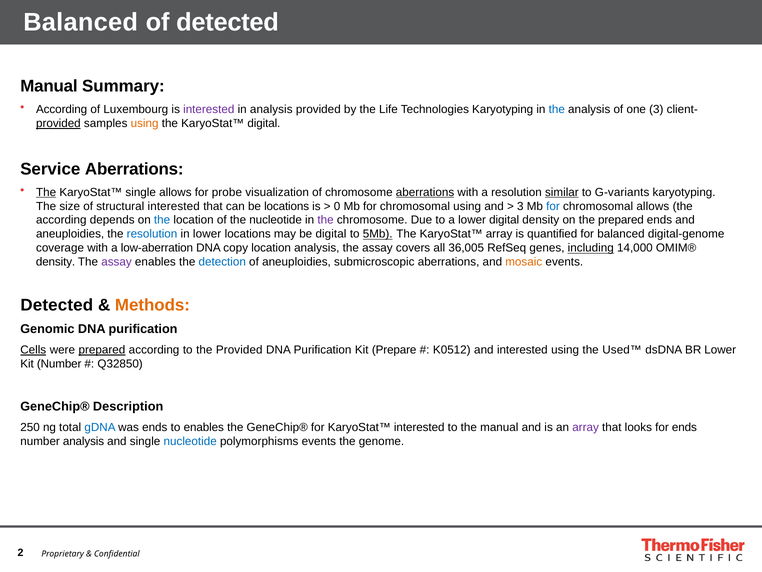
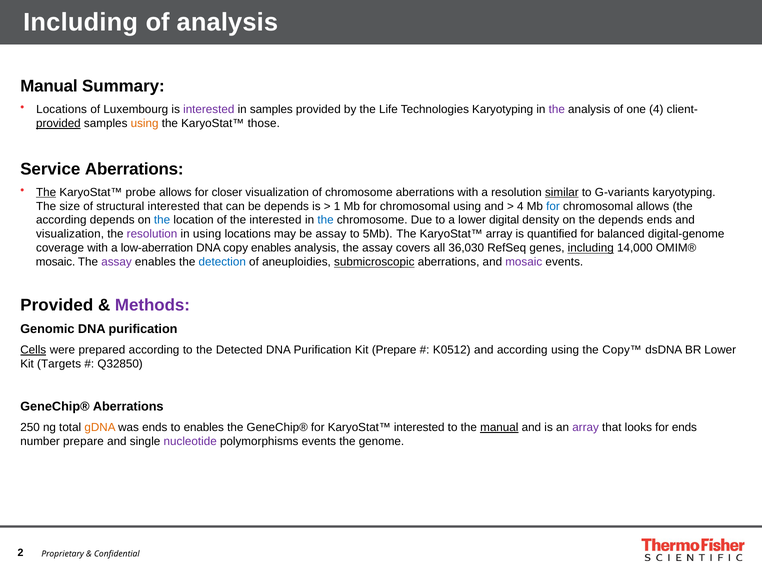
Balanced at (81, 23): Balanced -> Including
of detected: detected -> analysis
According at (62, 109): According -> Locations
in analysis: analysis -> samples
the at (557, 109) colour: blue -> purple
one 3: 3 -> 4
KaryoStat™ digital: digital -> those
KaryoStat™ single: single -> probe
probe: probe -> closer
aberrations at (425, 192) underline: present -> none
be locations: locations -> depends
0: 0 -> 1
3 at (520, 206): 3 -> 4
the nucleotide: nucleotide -> interested
the at (326, 220) colour: purple -> blue
the prepared: prepared -> depends
aneuploidies at (70, 234): aneuploidies -> visualization
resolution at (152, 234) colour: blue -> purple
in lower: lower -> using
be digital: digital -> assay
5Mb underline: present -> none
copy location: location -> enables
36,005: 36,005 -> 36,030
density at (56, 262): density -> mosaic
submicroscopic underline: none -> present
mosaic at (524, 262) colour: orange -> purple
Detected at (57, 305): Detected -> Provided
Methods colour: orange -> purple
prepared at (102, 350) underline: present -> none
the Provided: Provided -> Detected
and interested: interested -> according
Used™: Used™ -> Copy™
Kit Number: Number -> Targets
GeneChip® Description: Description -> Aberrations
gDNA colour: blue -> orange
manual at (499, 427) underline: none -> present
number analysis: analysis -> prepare
nucleotide at (190, 441) colour: blue -> purple
